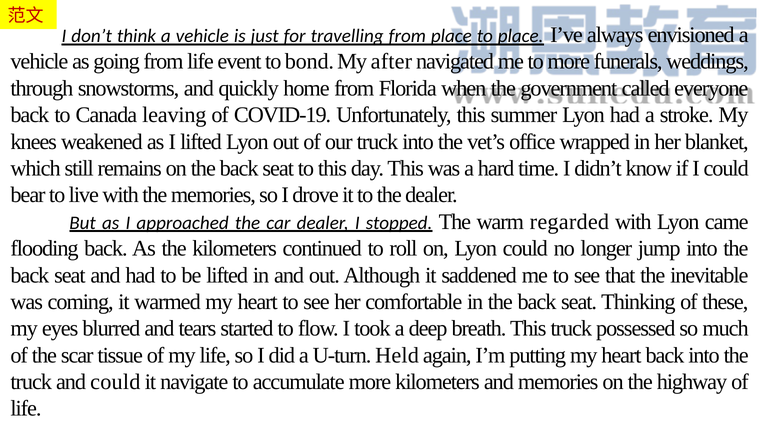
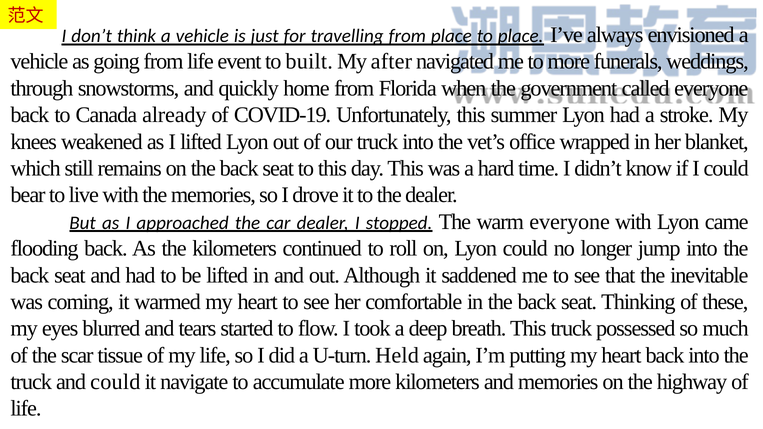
bond: bond -> built
leaving: leaving -> already
warm regarded: regarded -> everyone
